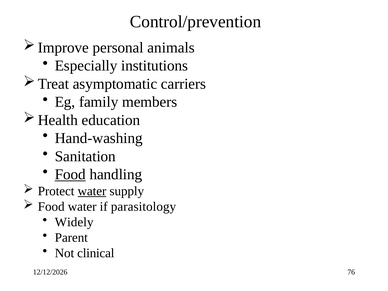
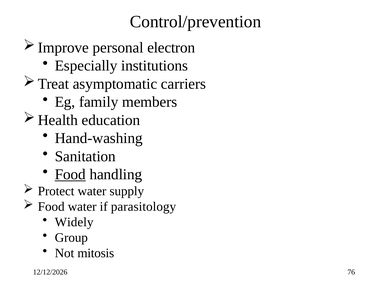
animals: animals -> electron
water at (92, 191) underline: present -> none
Parent: Parent -> Group
clinical: clinical -> mitosis
